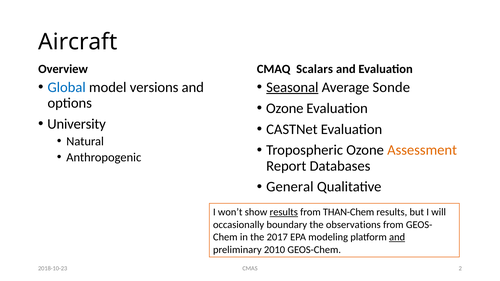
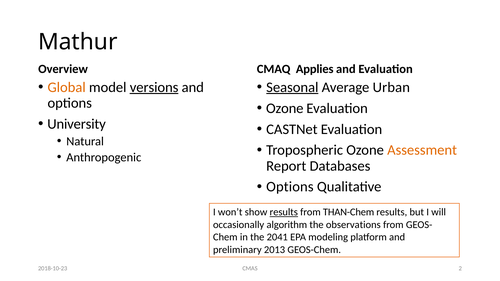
Aircraft: Aircraft -> Mathur
Scalars: Scalars -> Applies
Global colour: blue -> orange
versions underline: none -> present
Sonde: Sonde -> Urban
General at (290, 187): General -> Options
boundary: boundary -> algorithm
2017: 2017 -> 2041
and at (397, 237) underline: present -> none
2010: 2010 -> 2013
